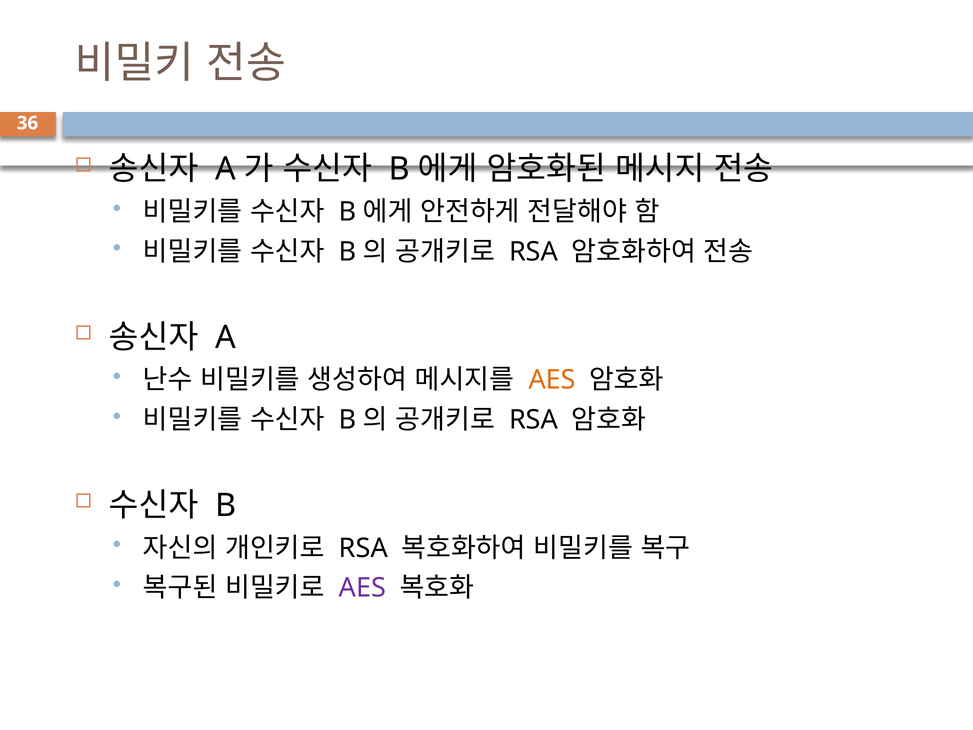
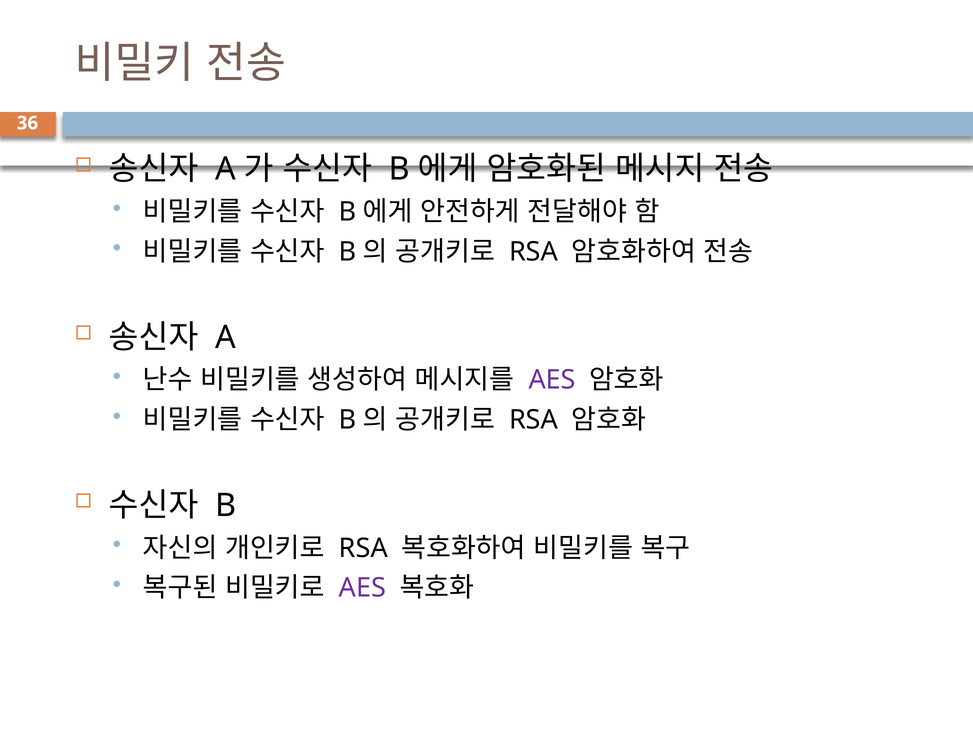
AES at (552, 380) colour: orange -> purple
